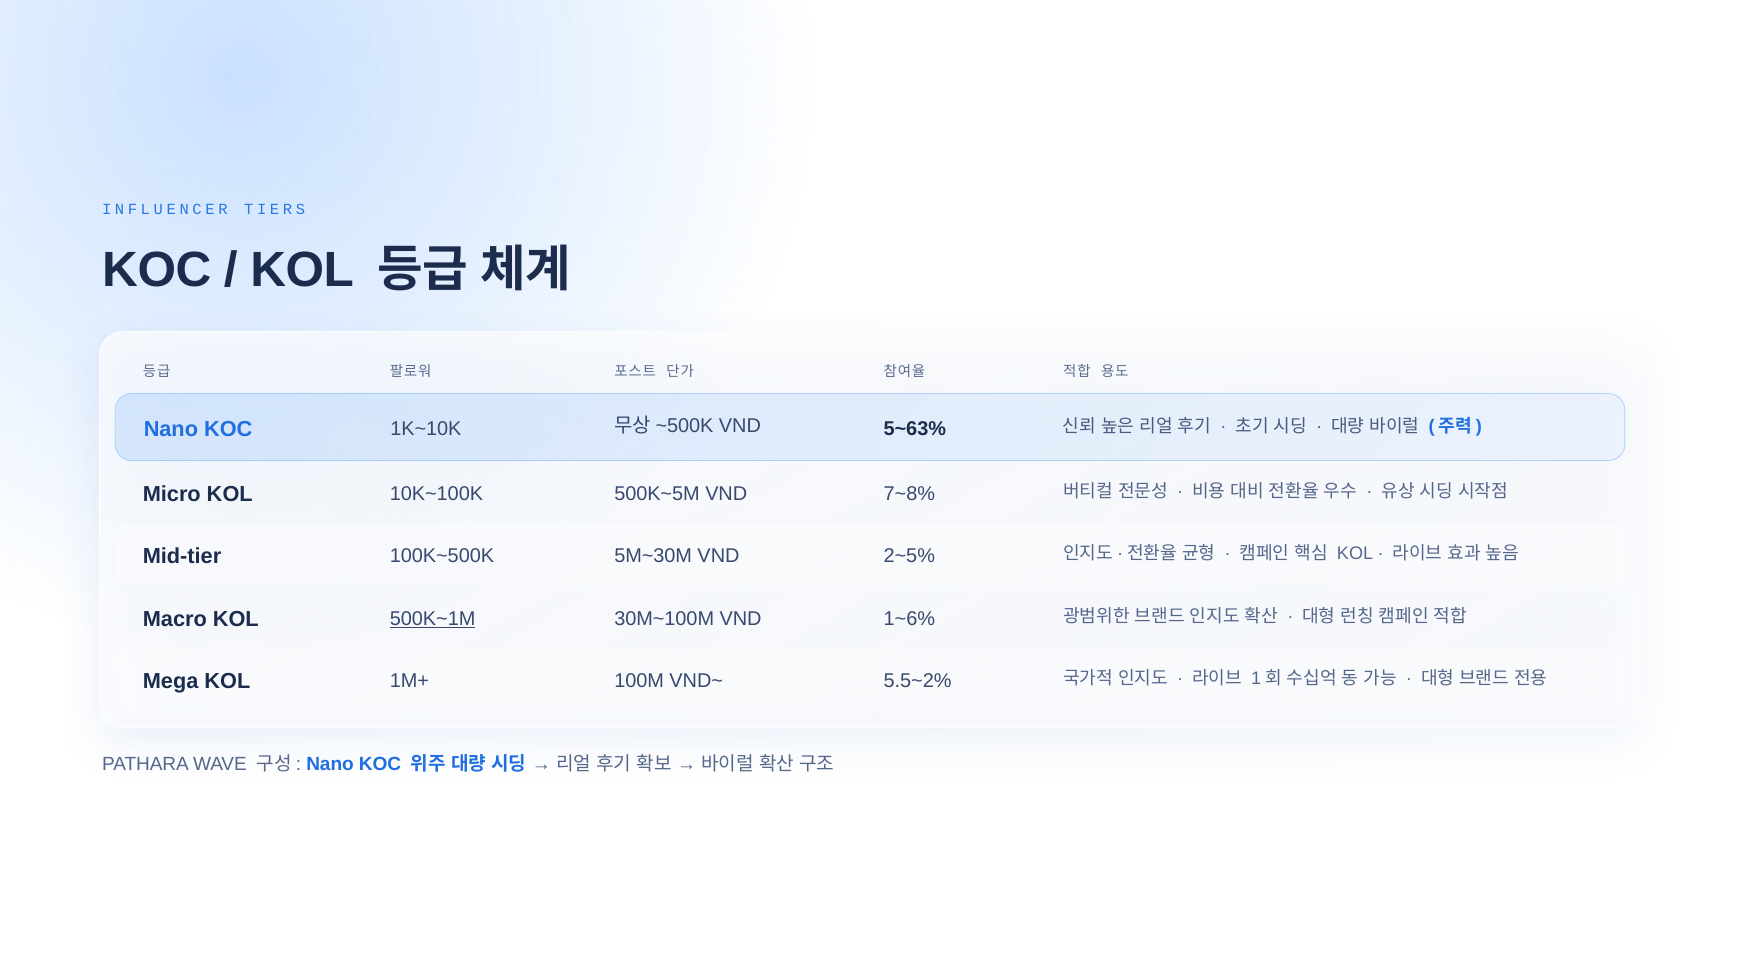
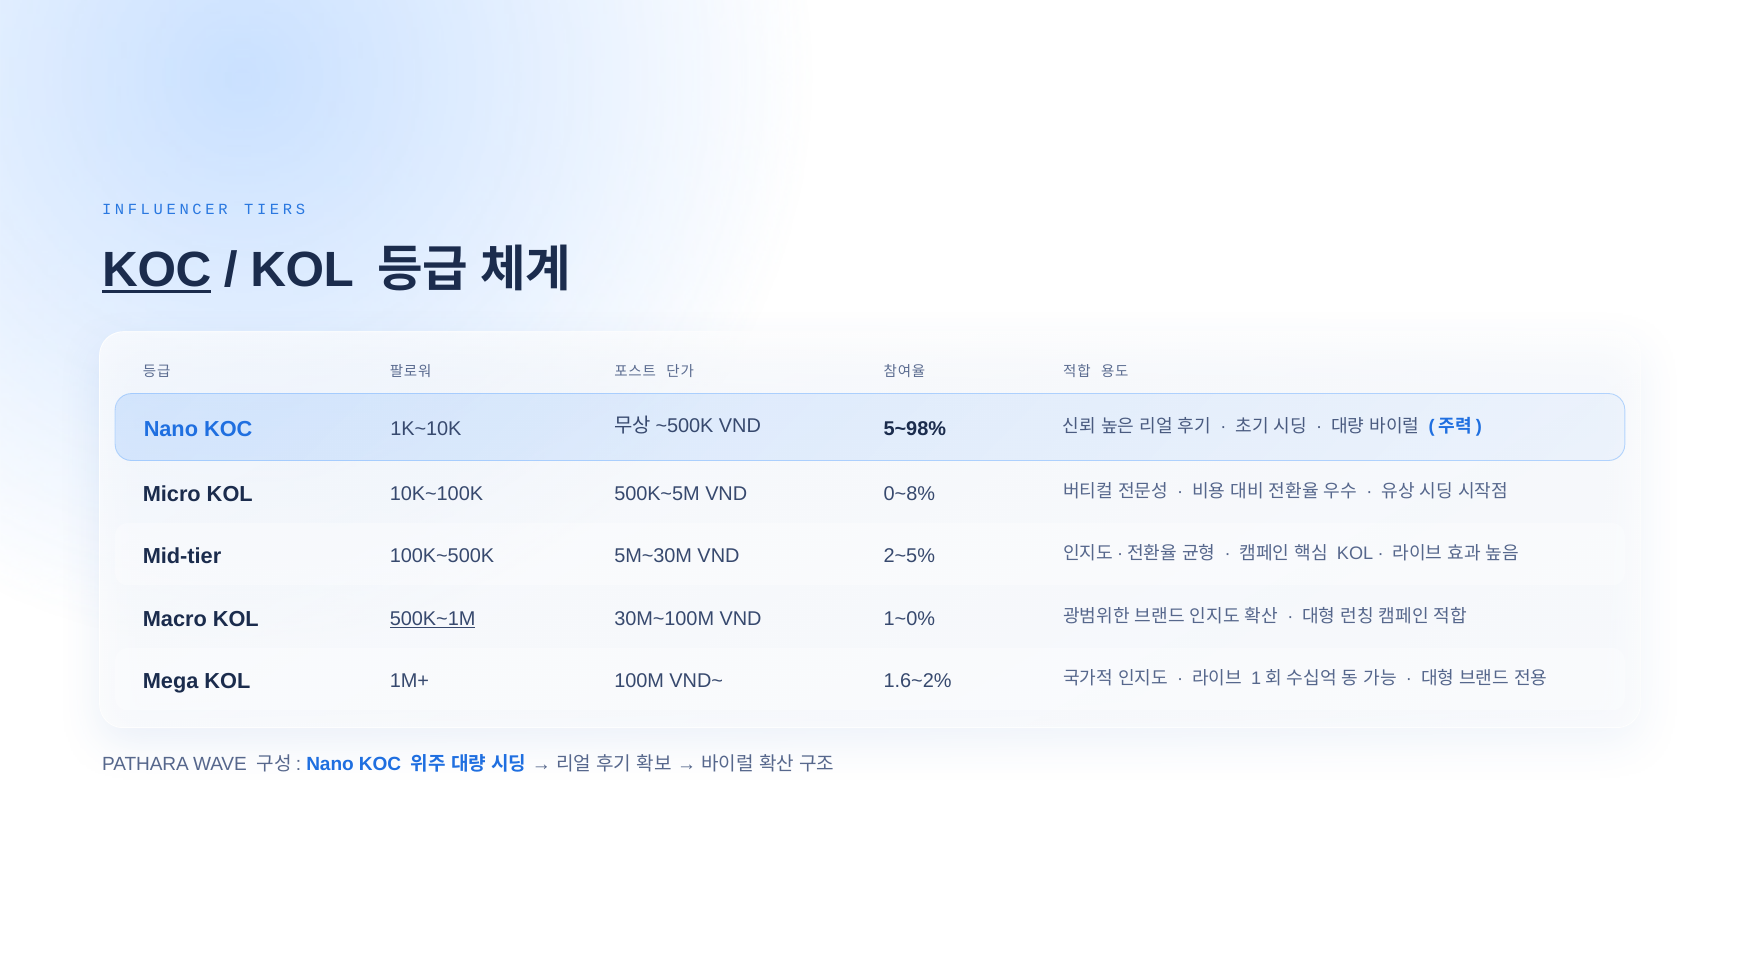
KOC at (157, 271) underline: none -> present
5~63%: 5~63% -> 5~98%
7~8%: 7~8% -> 0~8%
1~6%: 1~6% -> 1~0%
5.5~2%: 5.5~2% -> 1.6~2%
